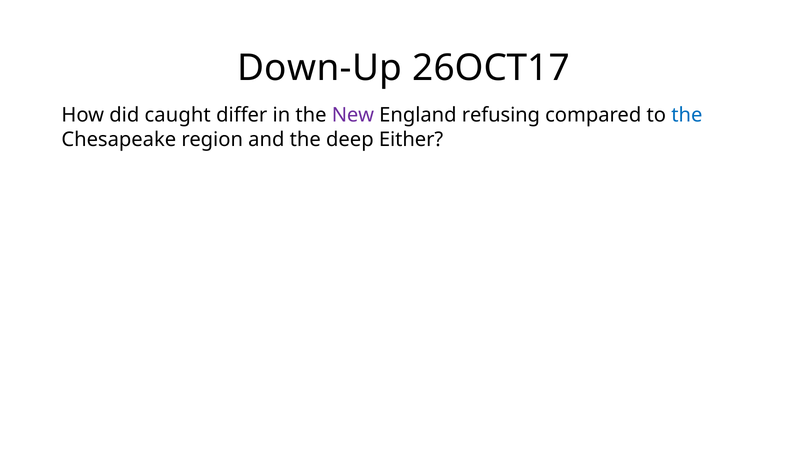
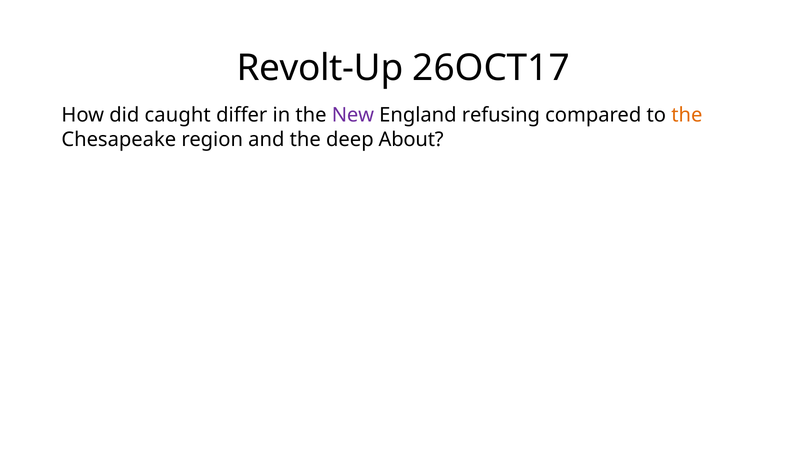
Down-Up: Down-Up -> Revolt-Up
the at (687, 115) colour: blue -> orange
Either: Either -> About
